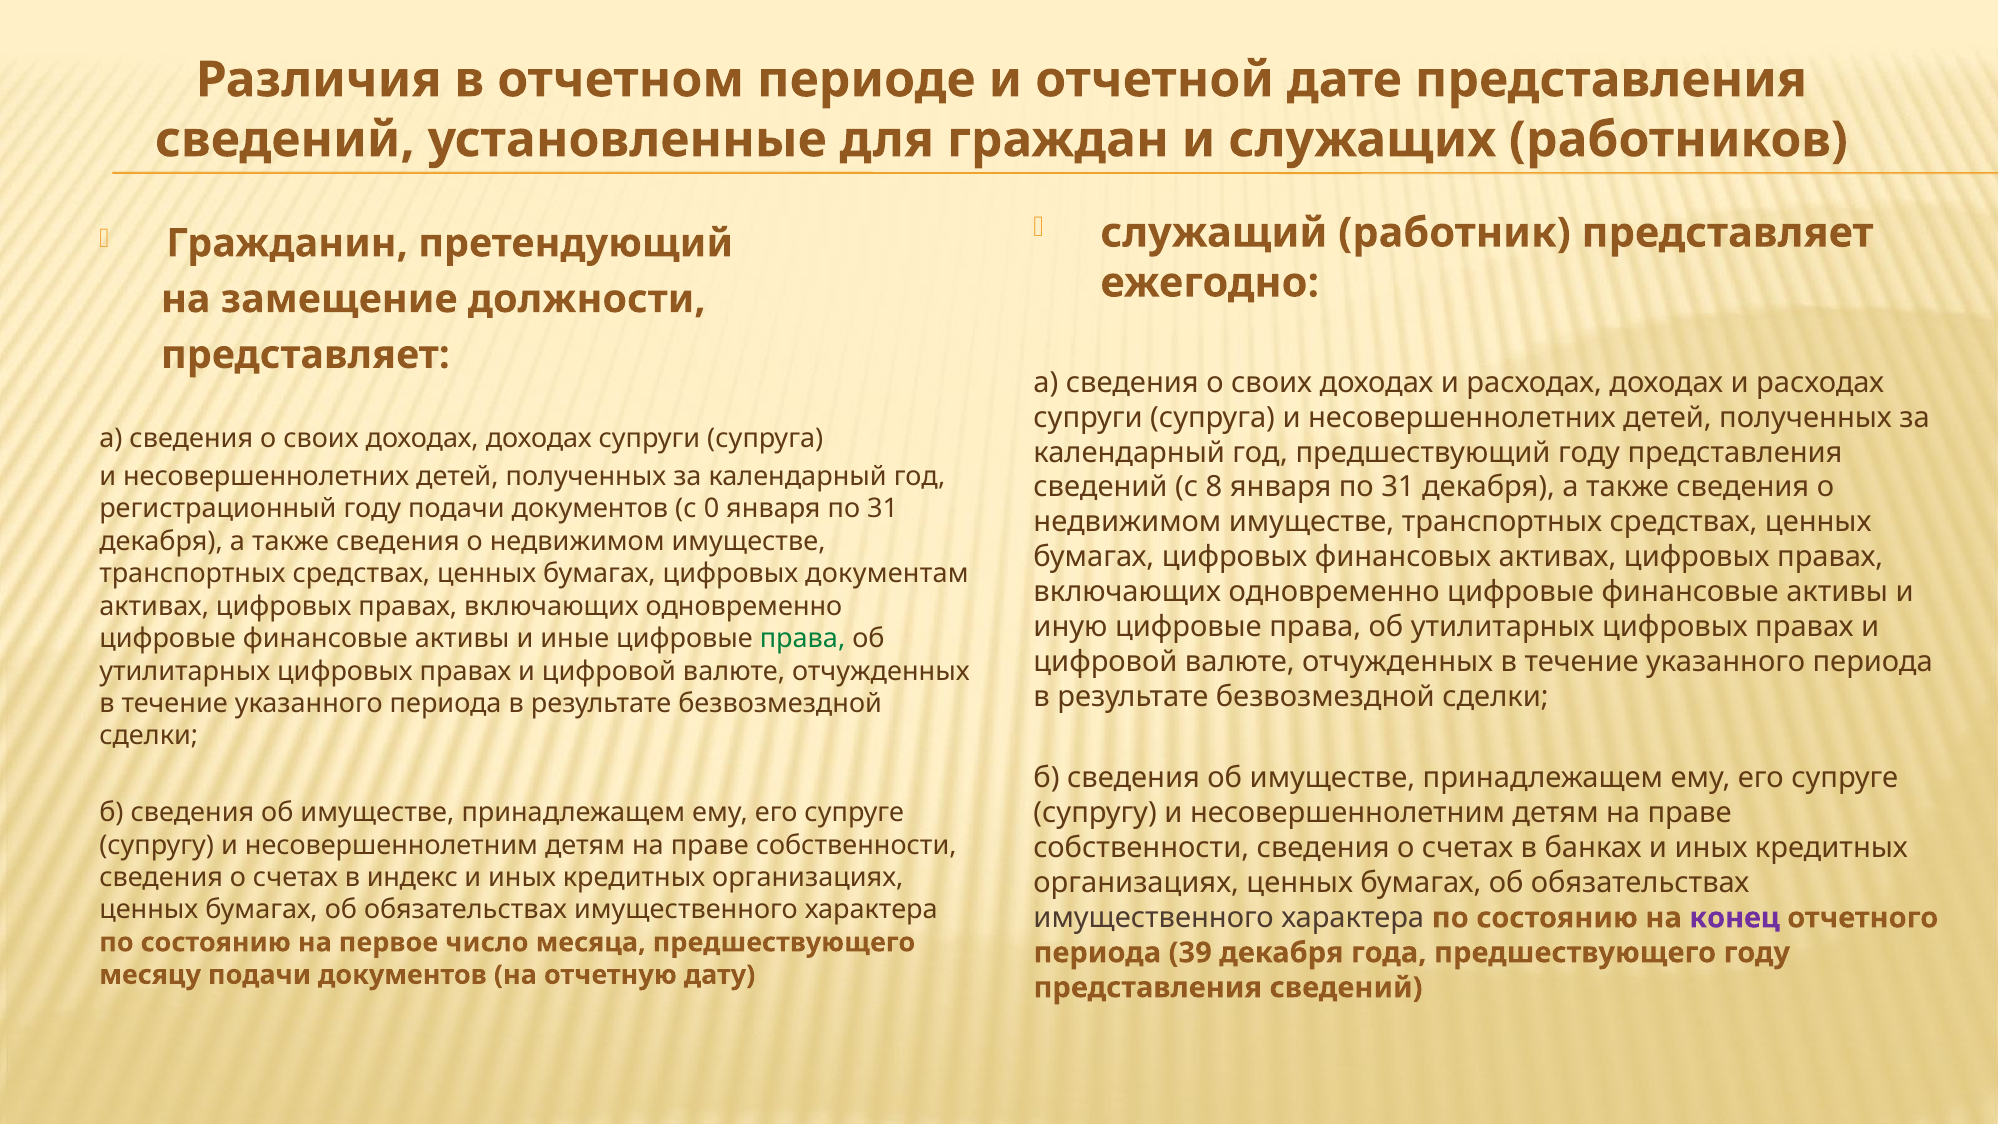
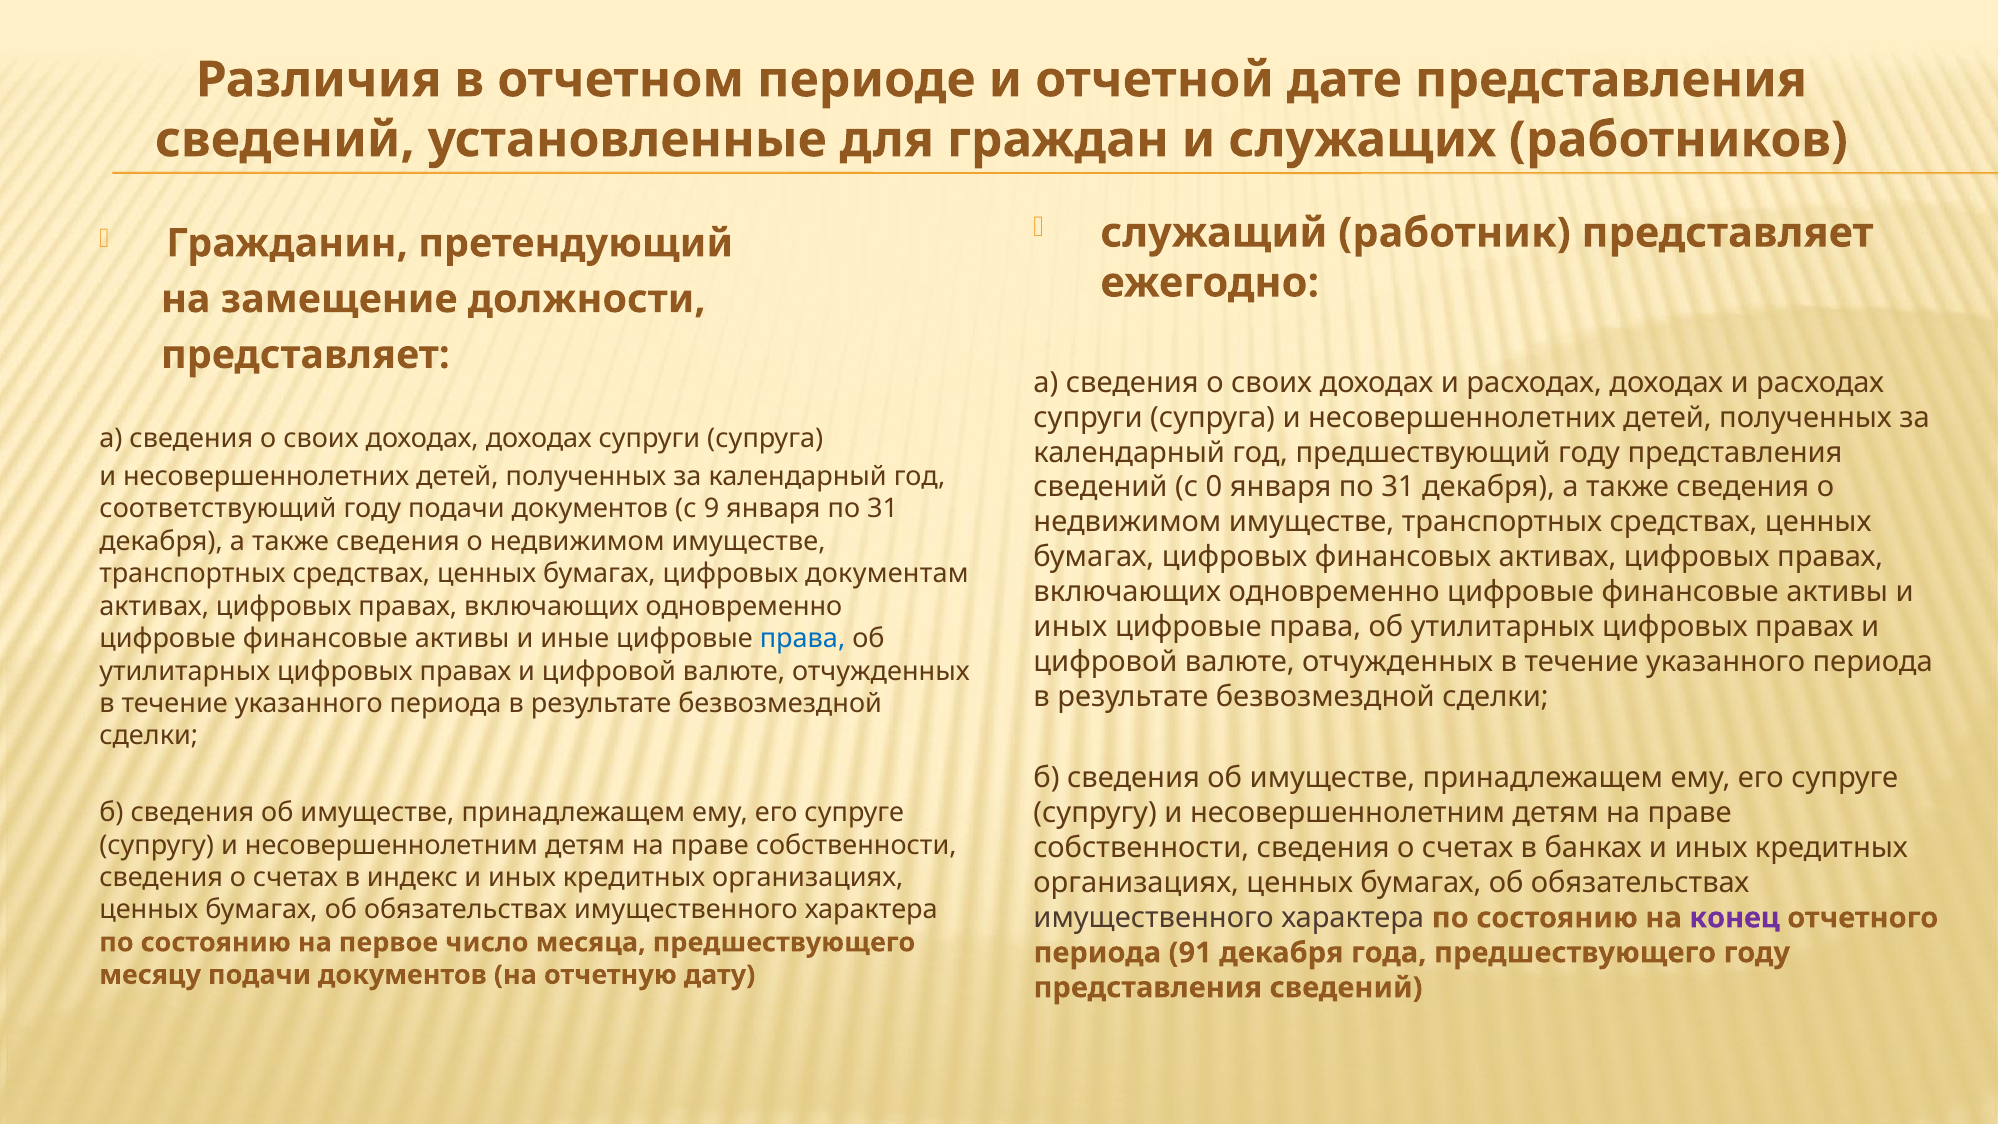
8: 8 -> 0
регистрационный: регистрационный -> соответствующий
0: 0 -> 9
иную at (1071, 627): иную -> иных
права at (803, 639) colour: green -> blue
39: 39 -> 91
